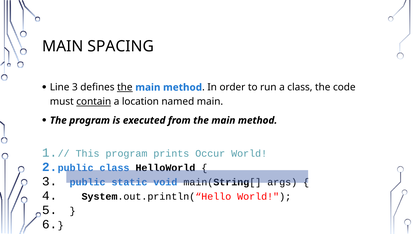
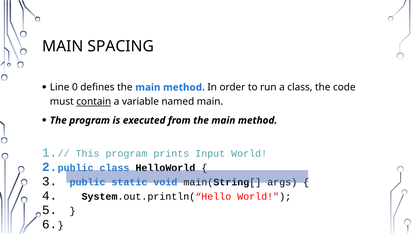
Line 3: 3 -> 0
the at (125, 87) underline: present -> none
location: location -> variable
Occur: Occur -> Input
